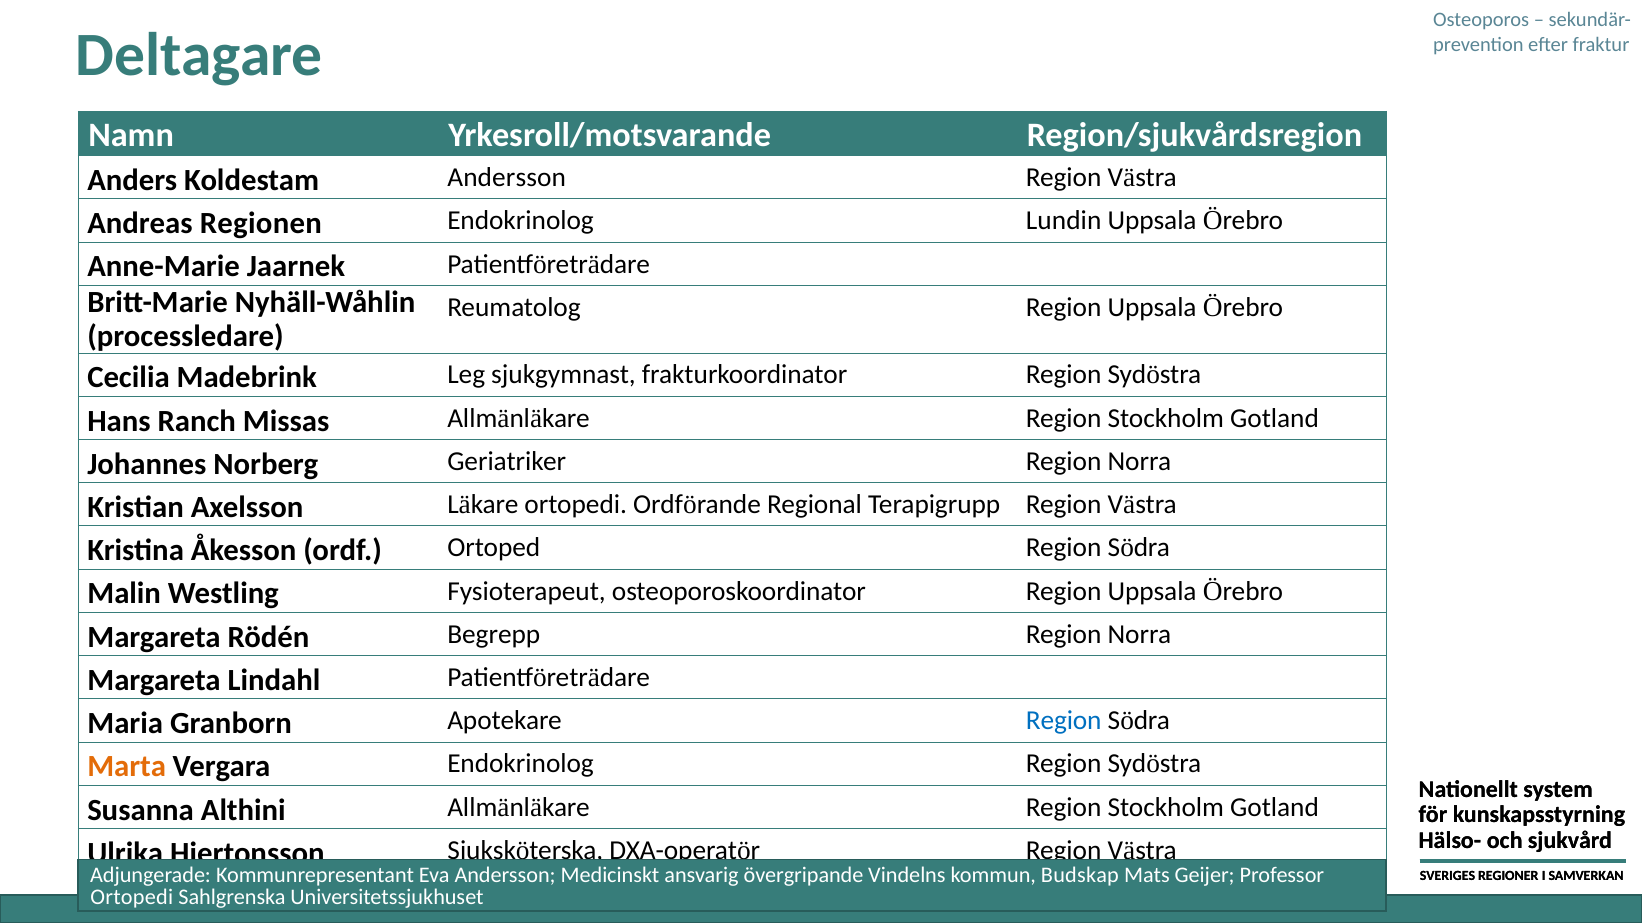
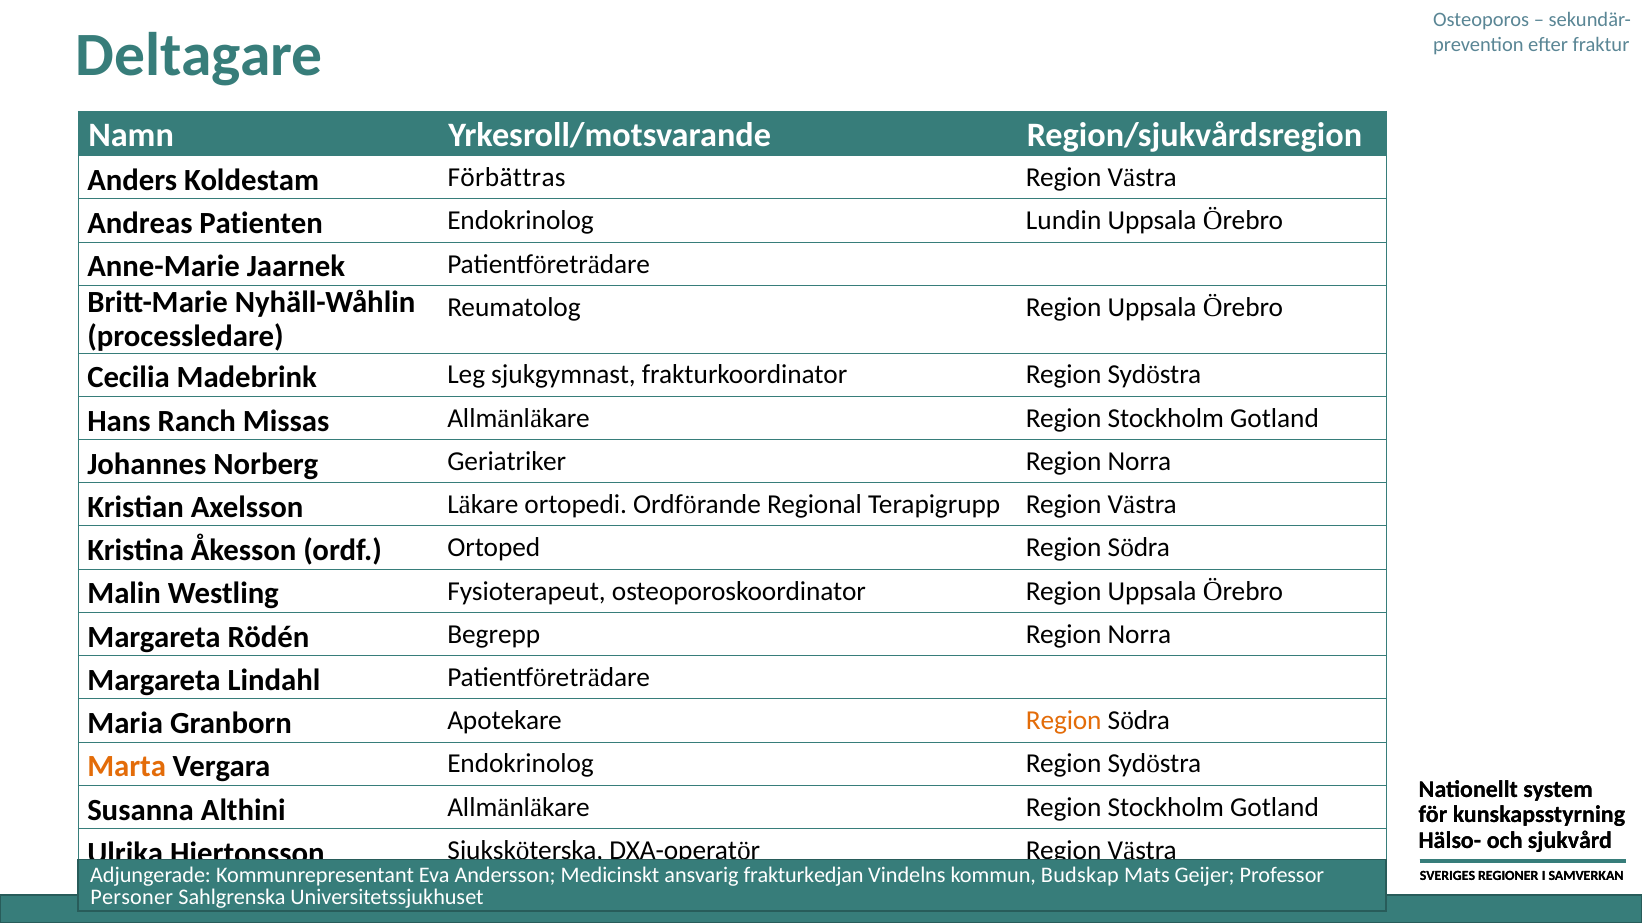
Koldestam Andersson: Andersson -> Förbättras
Regionen: Regionen -> Patienten
Region at (1064, 721) colour: blue -> orange
övergripande: övergripande -> frakturkedjan
Ortopedi at (132, 897): Ortopedi -> Personer
